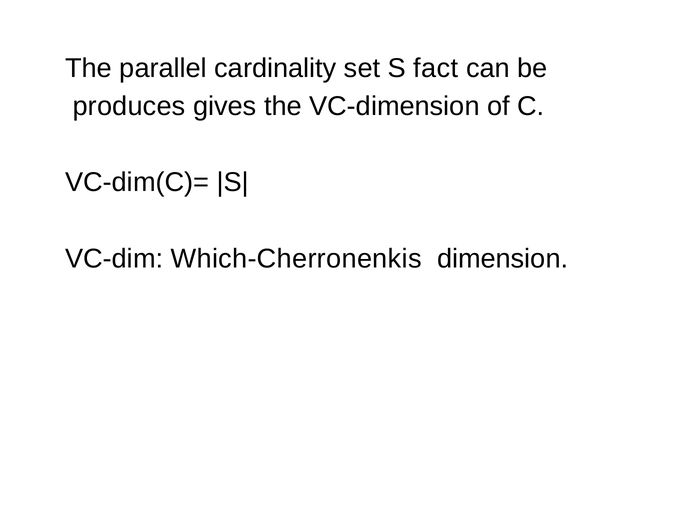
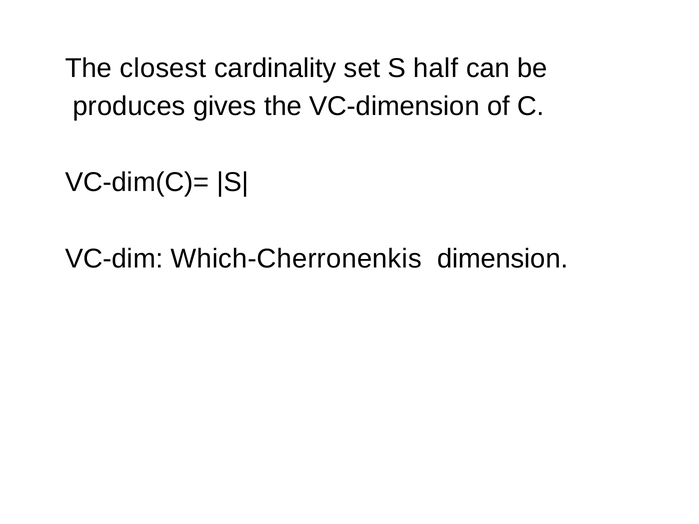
parallel: parallel -> closest
fact: fact -> half
